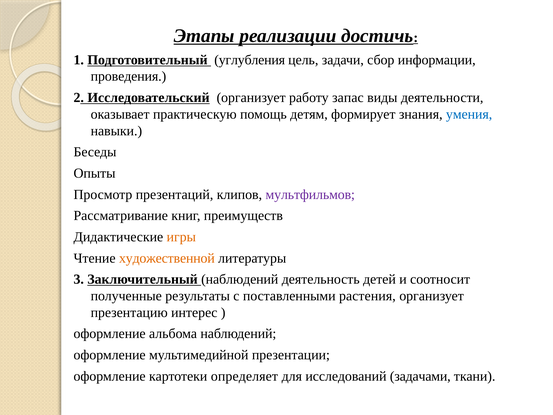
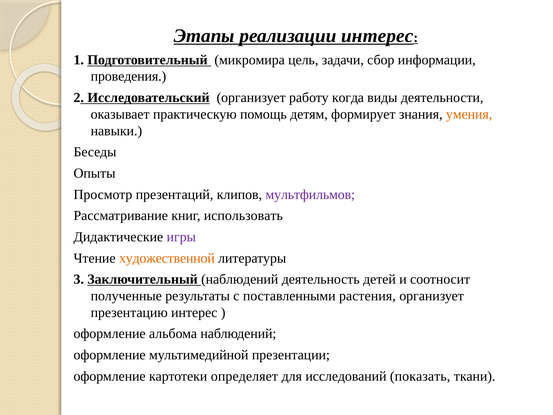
реализации достичь: достичь -> интерес
углубления: углубления -> микромира
запас: запас -> когда
умения colour: blue -> orange
преимуществ: преимуществ -> использовать
игры colour: orange -> purple
задачами: задачами -> показать
